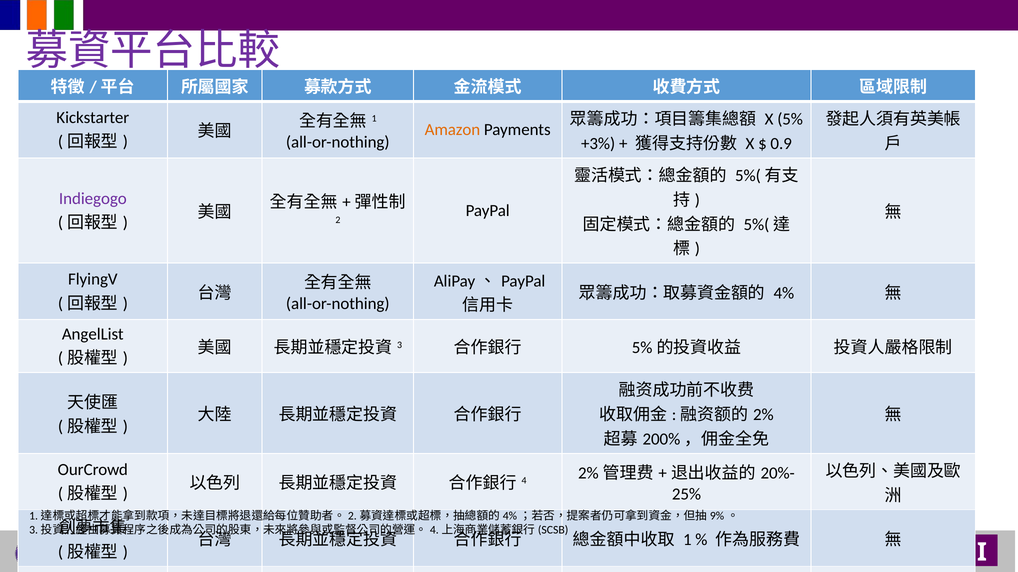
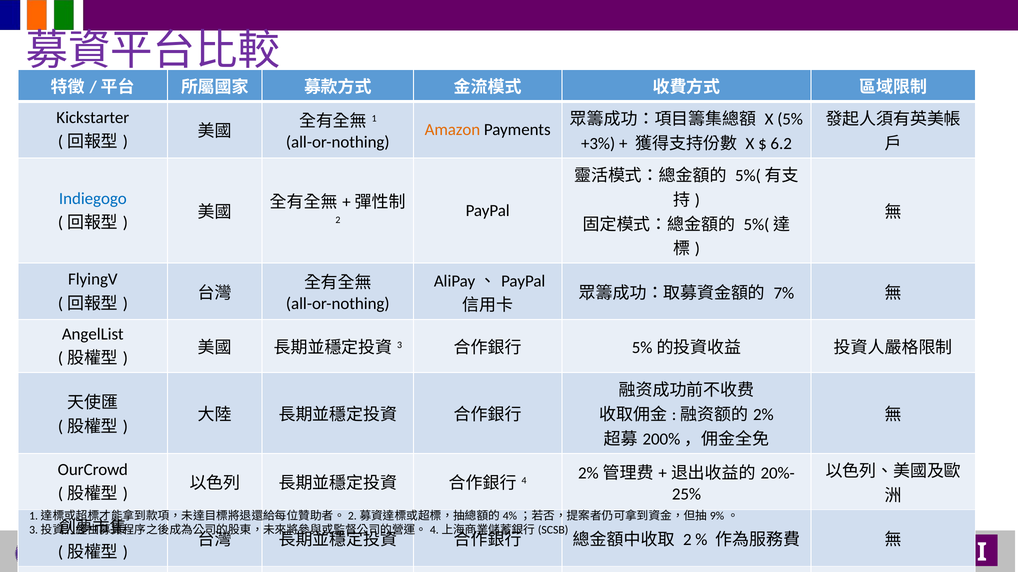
0.9: 0.9 -> 6.2
Indiegogo colour: purple -> blue
4%: 4% -> 7%
1 at (687, 540): 1 -> 2
